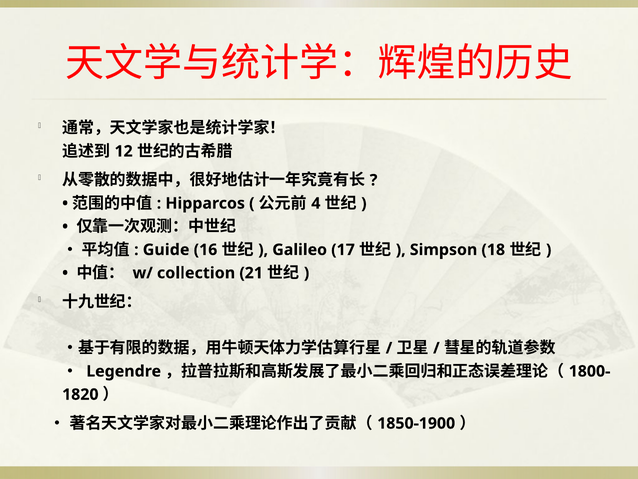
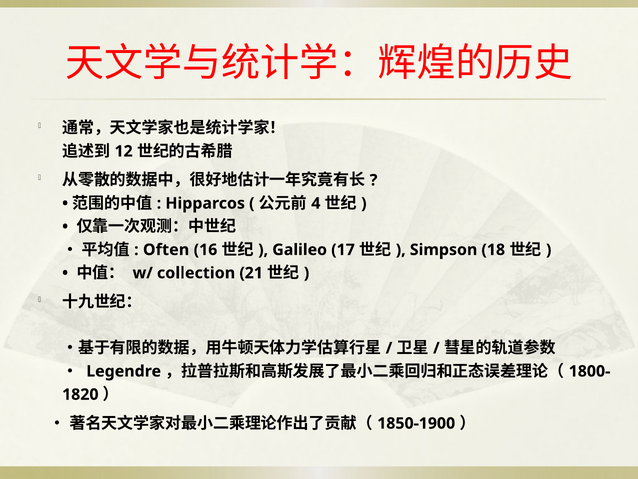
Guide: Guide -> Often
